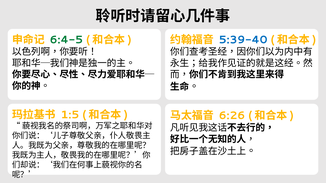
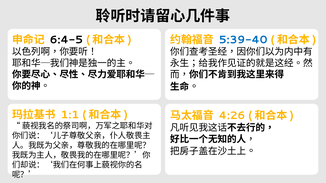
6:4-5 colour: green -> black
1:5: 1:5 -> 1:1
6:26: 6:26 -> 4:26
